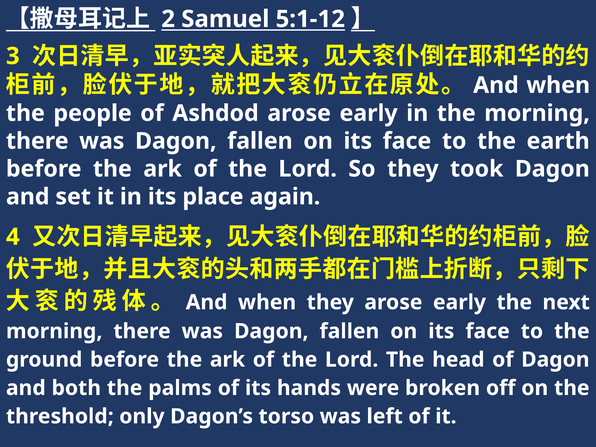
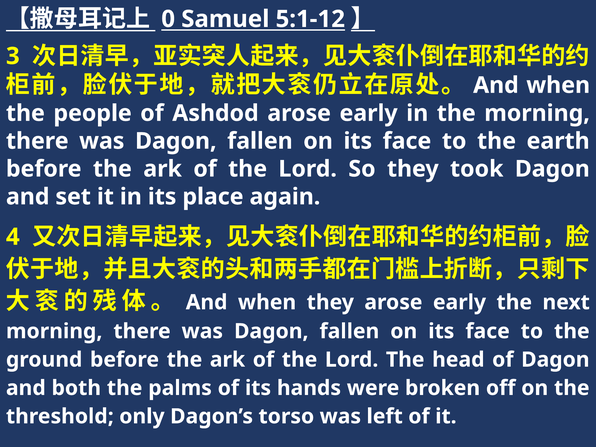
2: 2 -> 0
